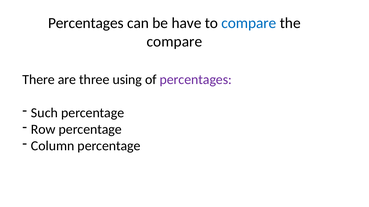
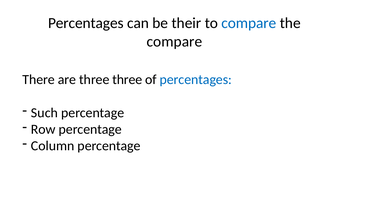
have: have -> their
three using: using -> three
percentages at (196, 80) colour: purple -> blue
